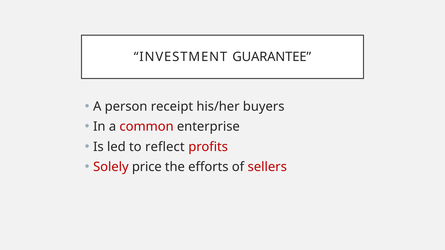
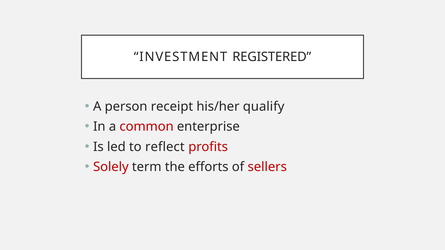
GUARANTEE: GUARANTEE -> REGISTERED
buyers: buyers -> qualify
price: price -> term
